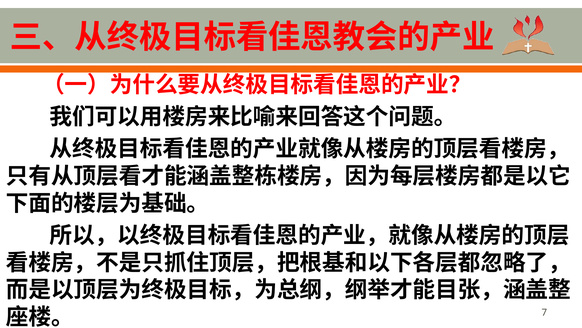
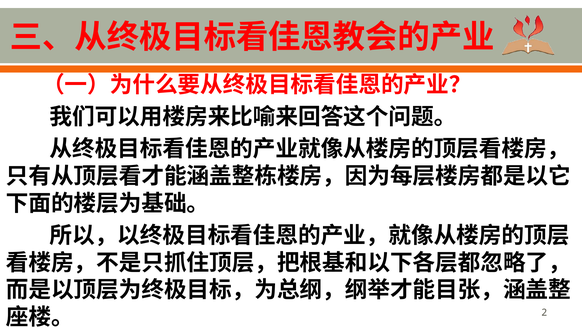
7: 7 -> 2
